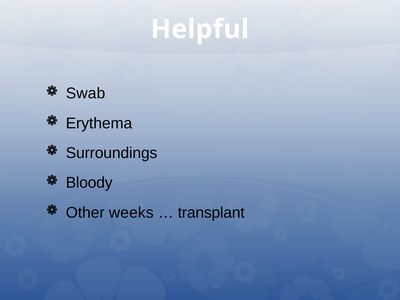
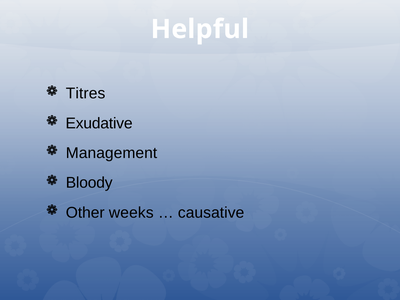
Swab: Swab -> Titres
Erythema: Erythema -> Exudative
Surroundings: Surroundings -> Management
transplant: transplant -> causative
